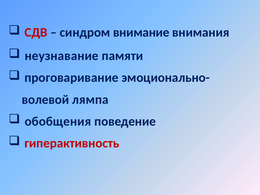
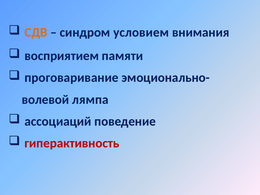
СДВ colour: red -> orange
внимание: внимание -> условием
неузнавание: неузнавание -> восприятием
обобщения: обобщения -> ассоциаций
